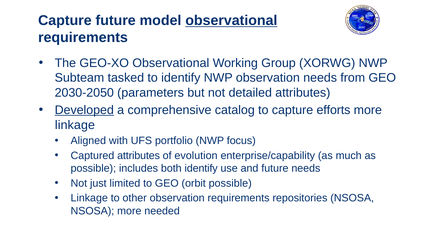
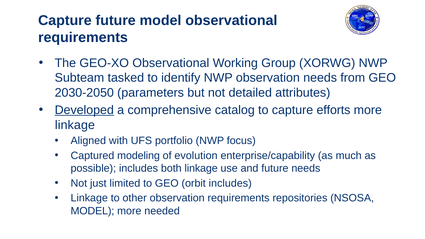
observational at (231, 21) underline: present -> none
Captured attributes: attributes -> modeling
both identify: identify -> linkage
orbit possible: possible -> includes
NSOSA at (92, 211): NSOSA -> MODEL
